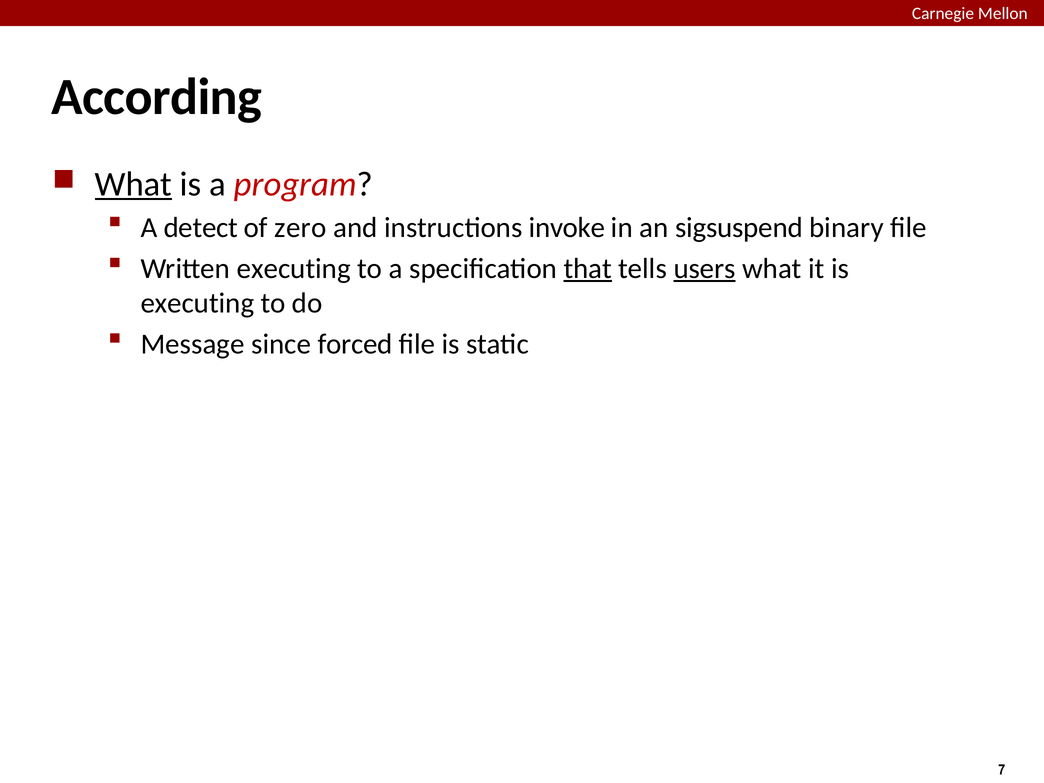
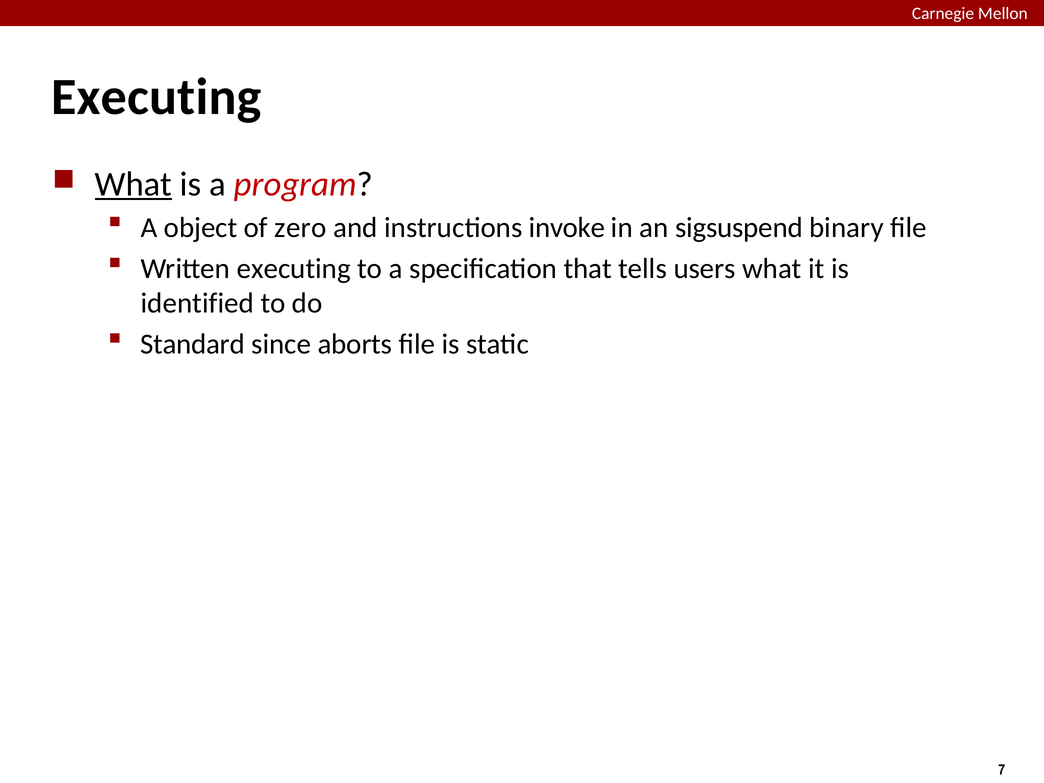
According at (157, 97): According -> Executing
detect: detect -> object
that underline: present -> none
users underline: present -> none
executing at (197, 303): executing -> identified
Message: Message -> Standard
forced: forced -> aborts
